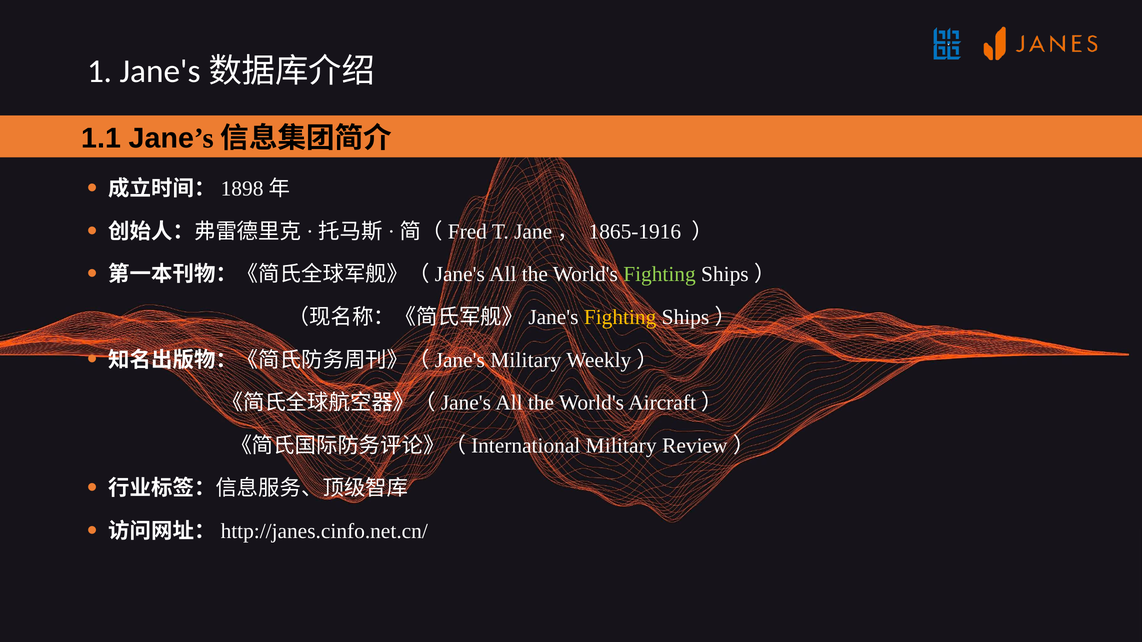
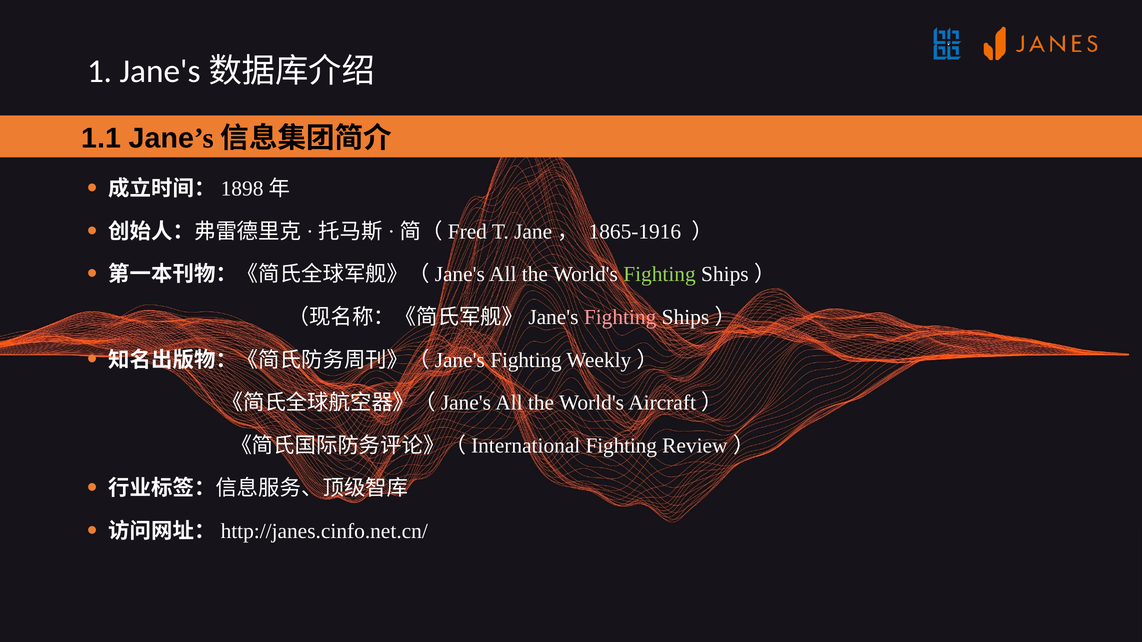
Fighting at (620, 317) colour: yellow -> pink
Military at (526, 360): Military -> Fighting
Military at (621, 446): Military -> Fighting
